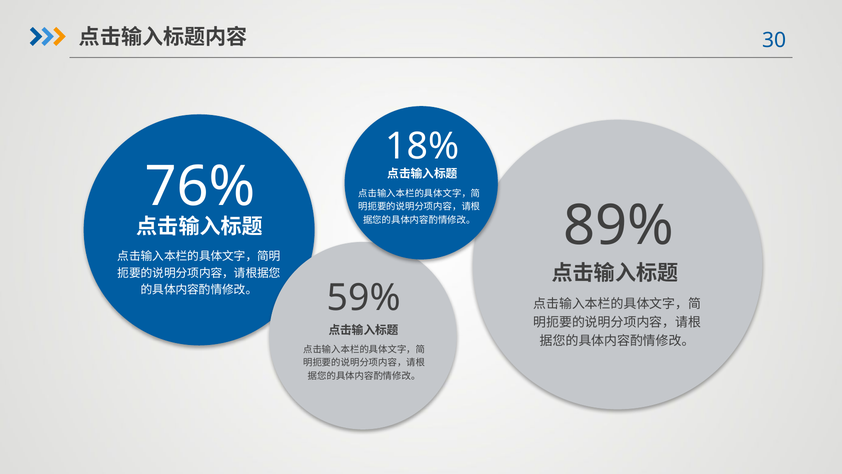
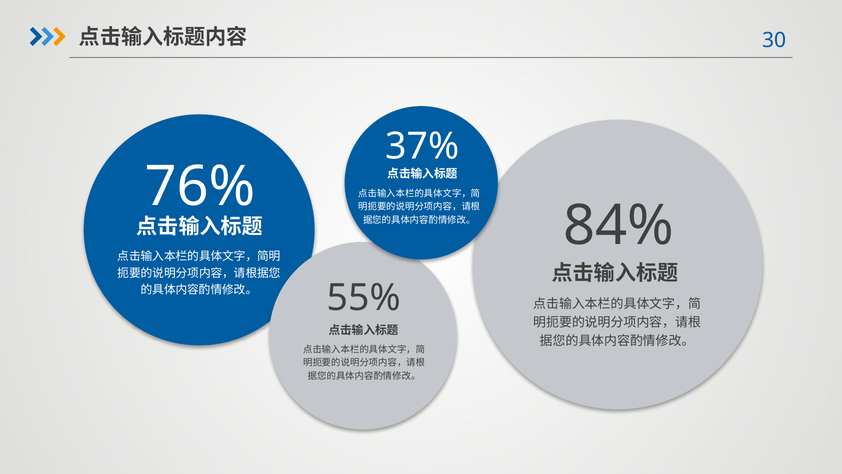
18%: 18% -> 37%
89%: 89% -> 84%
59%: 59% -> 55%
